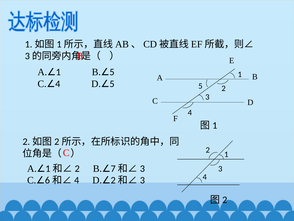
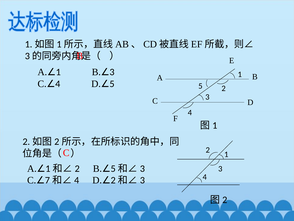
B 5: 5 -> 3
B 7: 7 -> 5
6: 6 -> 7
